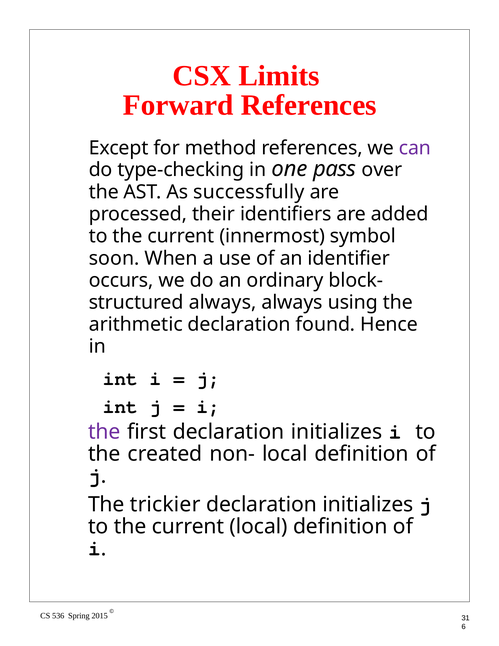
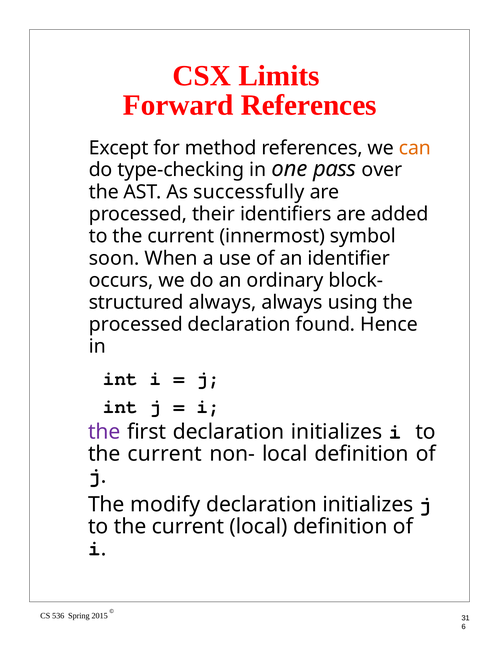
can colour: purple -> orange
arithmetic at (136, 324): arithmetic -> processed
created at (165, 454): created -> current
trickier: trickier -> modify
